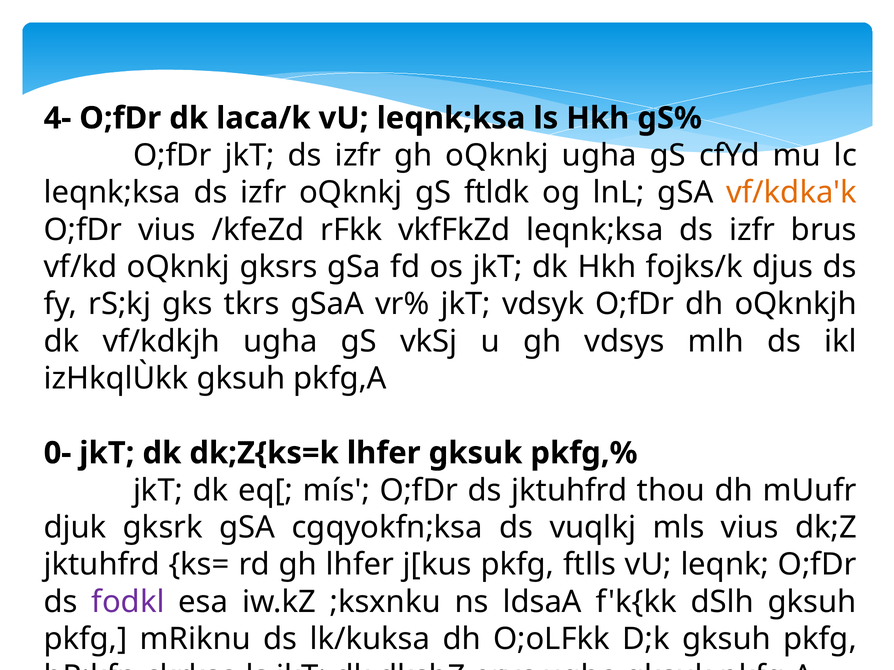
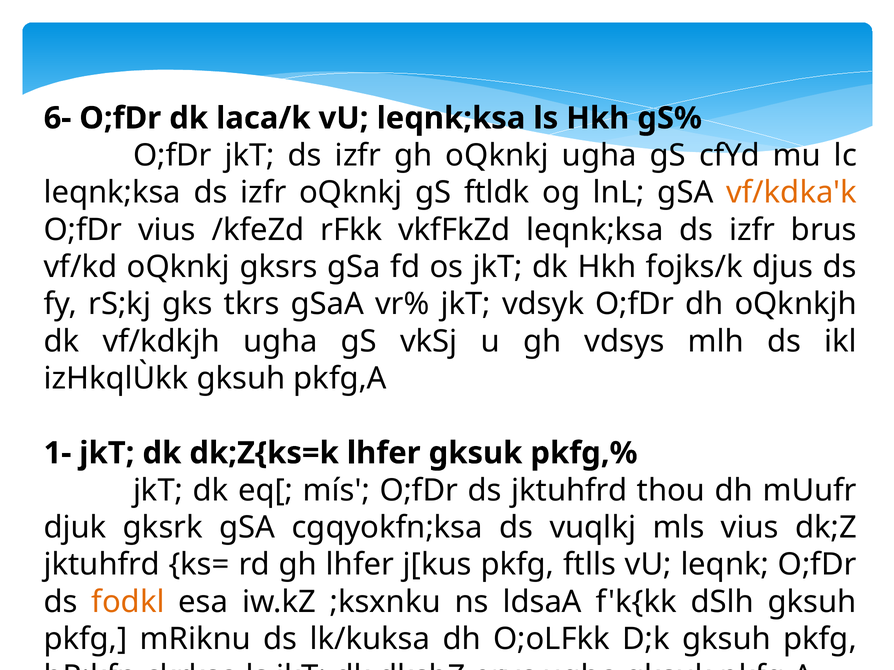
4-: 4- -> 6-
0-: 0- -> 1-
fodkl colour: purple -> orange
